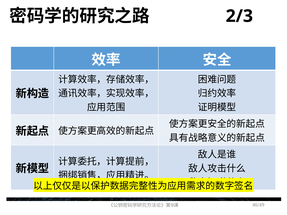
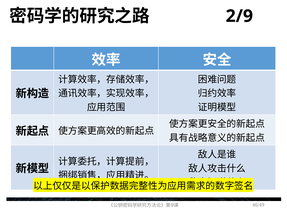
2/3: 2/3 -> 2/9
